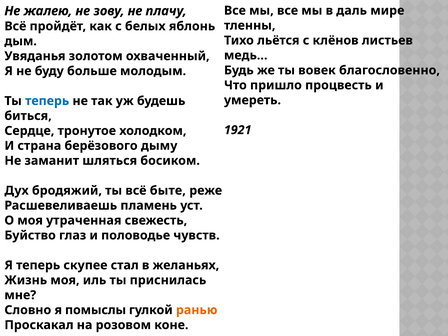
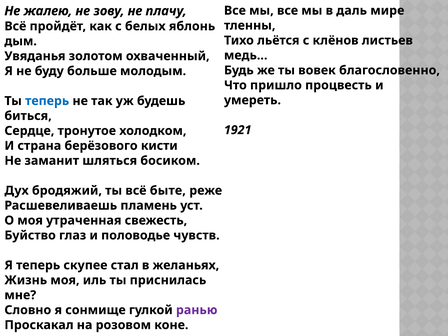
дыму: дыму -> кисти
помыслы: помыслы -> сонмище
ранью colour: orange -> purple
